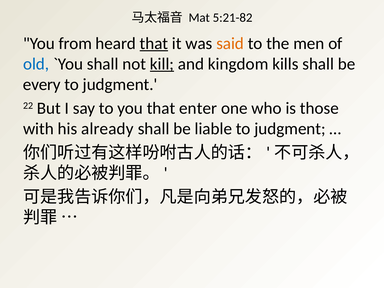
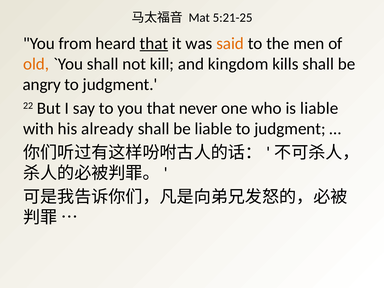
5:21-82: 5:21-82 -> 5:21-25
old colour: blue -> orange
kill underline: present -> none
every: every -> angry
enter: enter -> never
is those: those -> liable
